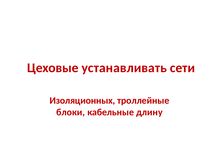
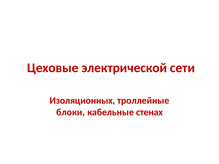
устанавливать: устанавливать -> электрической
длину: длину -> стенах
